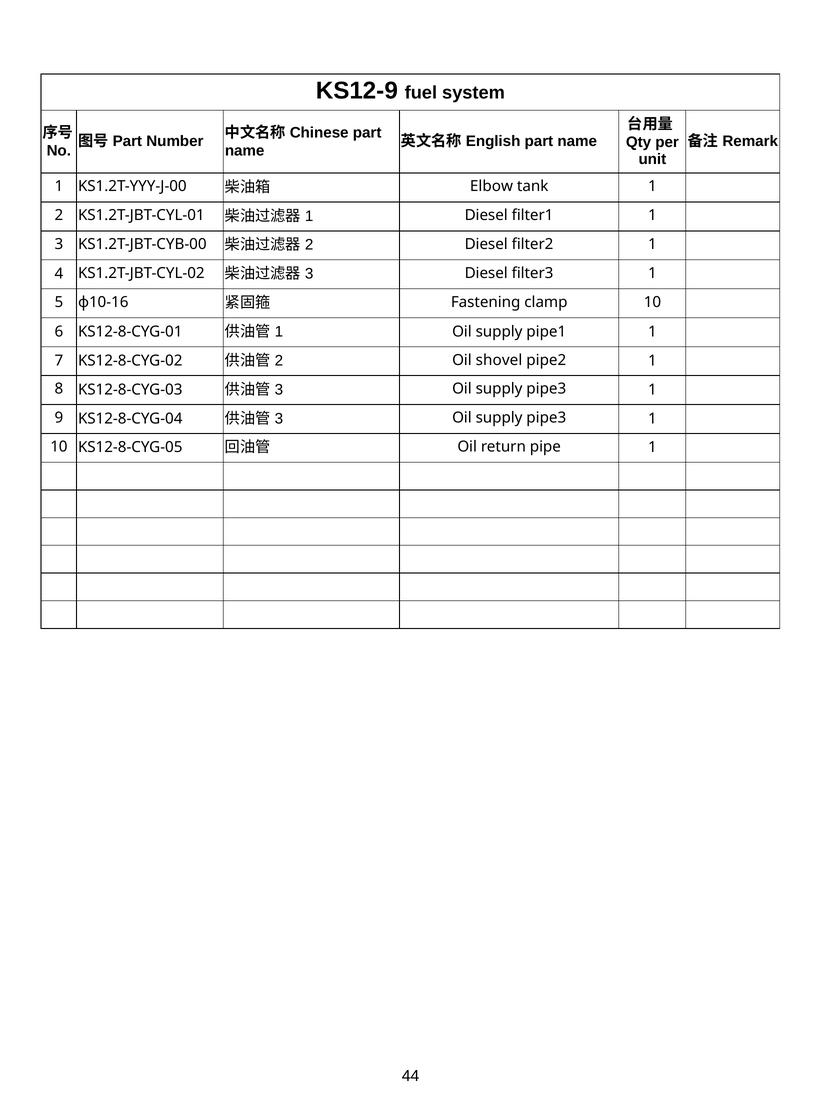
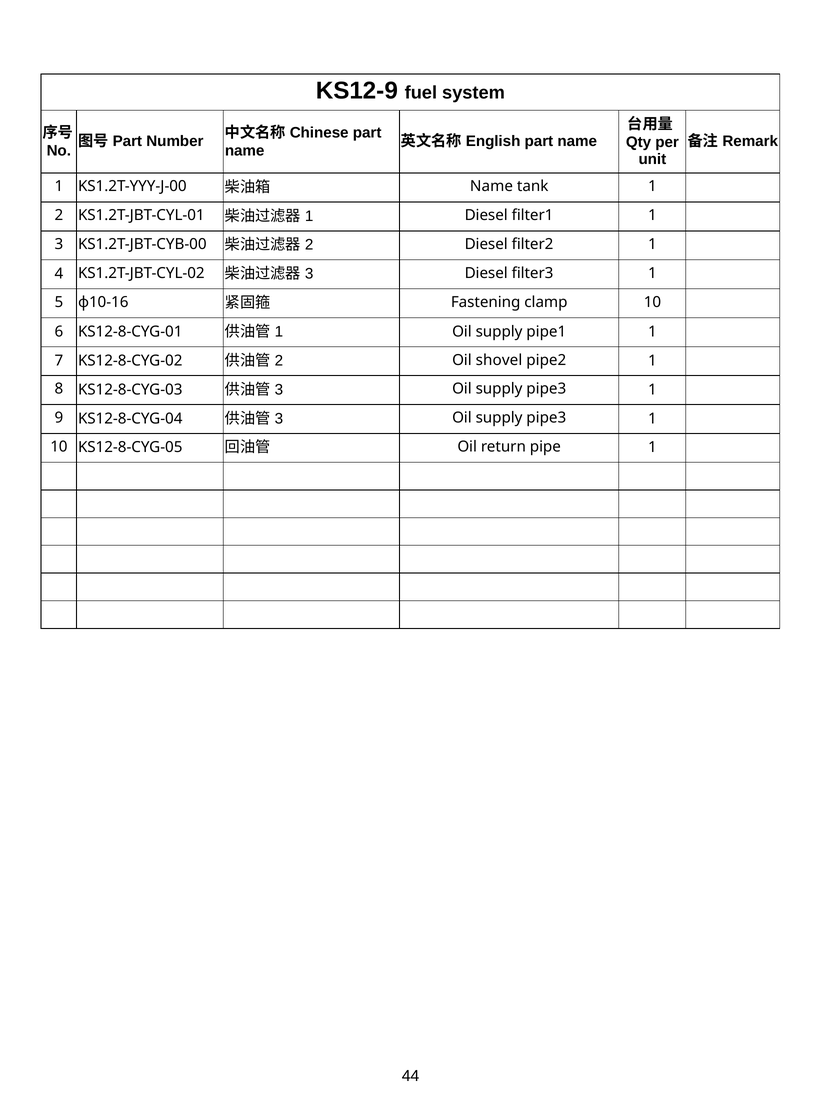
Elbow at (491, 186): Elbow -> Name
